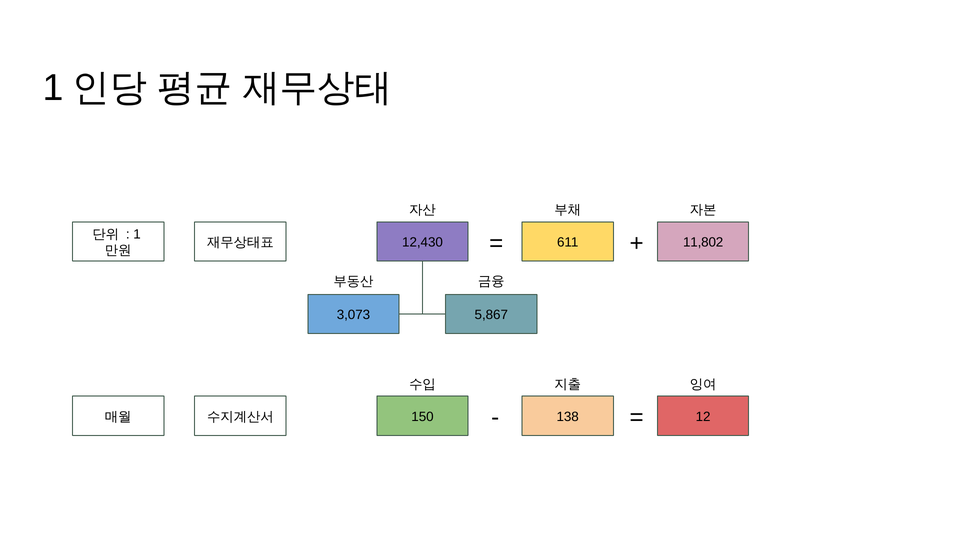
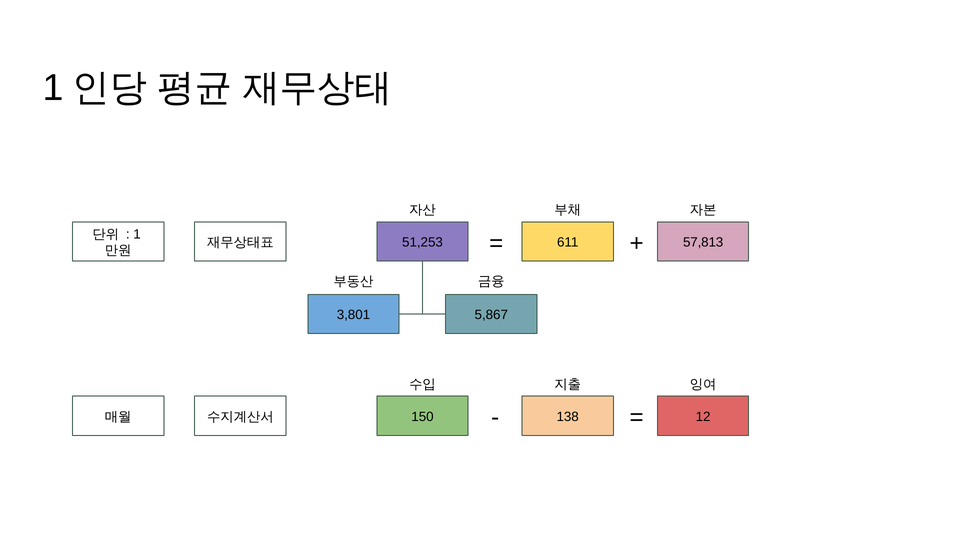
11,802: 11,802 -> 57,813
12,430: 12,430 -> 51,253
3,073: 3,073 -> 3,801
